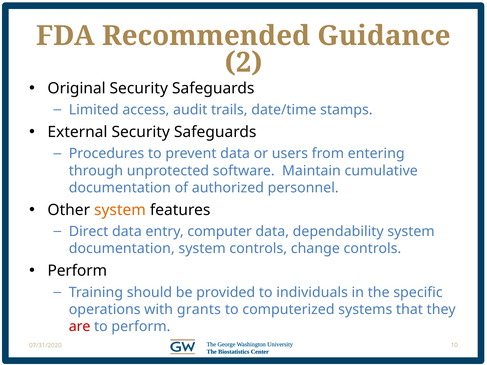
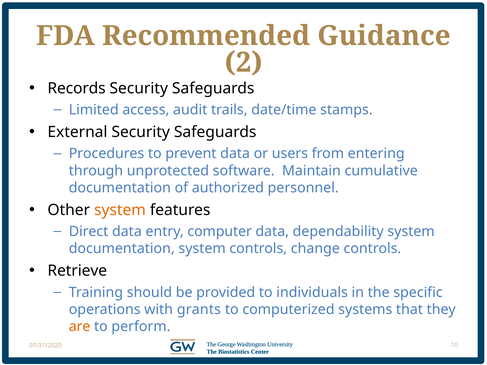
Original: Original -> Records
Perform at (77, 271): Perform -> Retrieve
are colour: red -> orange
